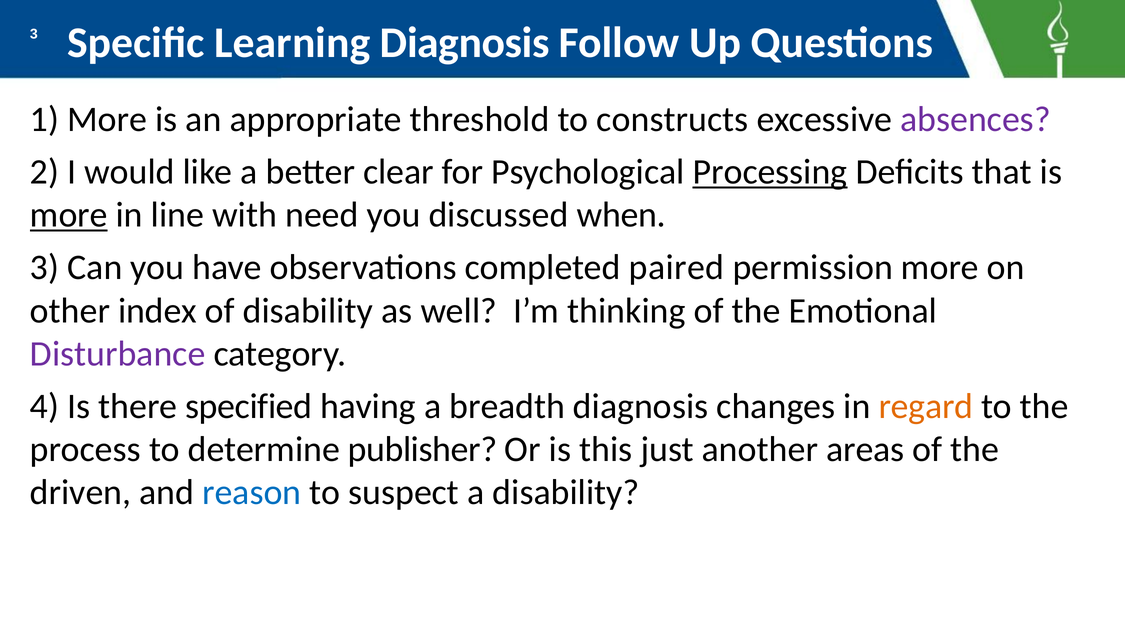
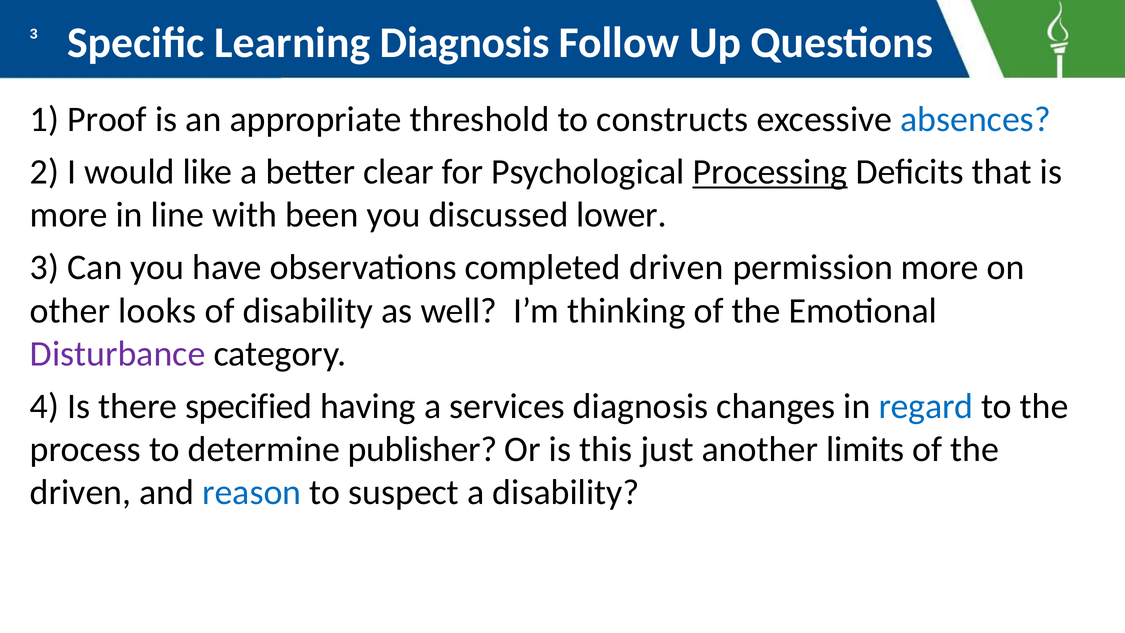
1 More: More -> Proof
absences colour: purple -> blue
more at (69, 215) underline: present -> none
need: need -> been
when: when -> lower
completed paired: paired -> driven
index: index -> looks
breadth: breadth -> services
regard colour: orange -> blue
areas: areas -> limits
